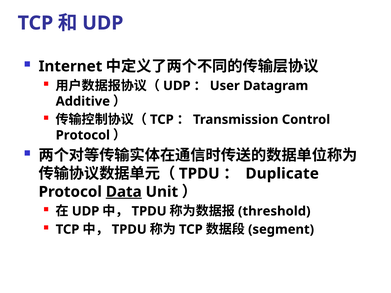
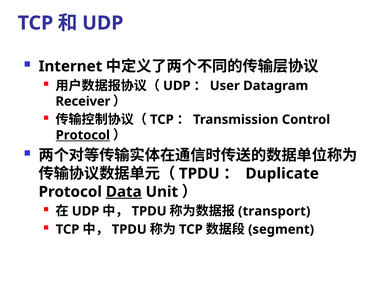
Additive: Additive -> Receiver
Protocol at (83, 135) underline: none -> present
threshold: threshold -> transport
